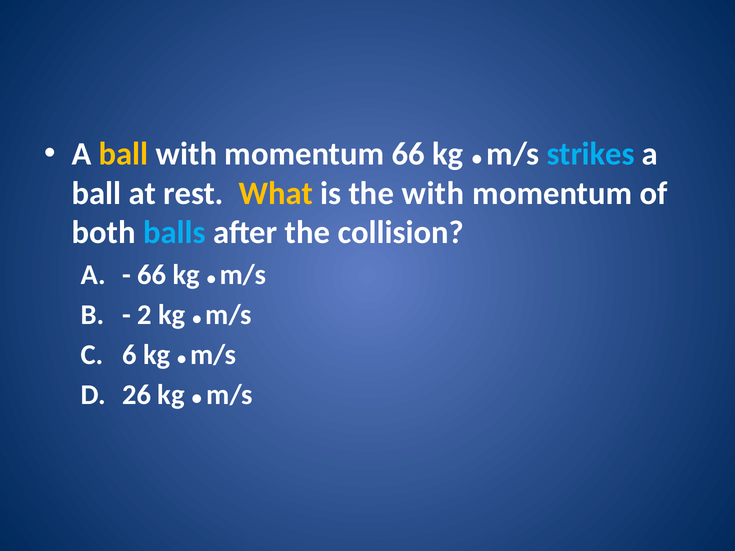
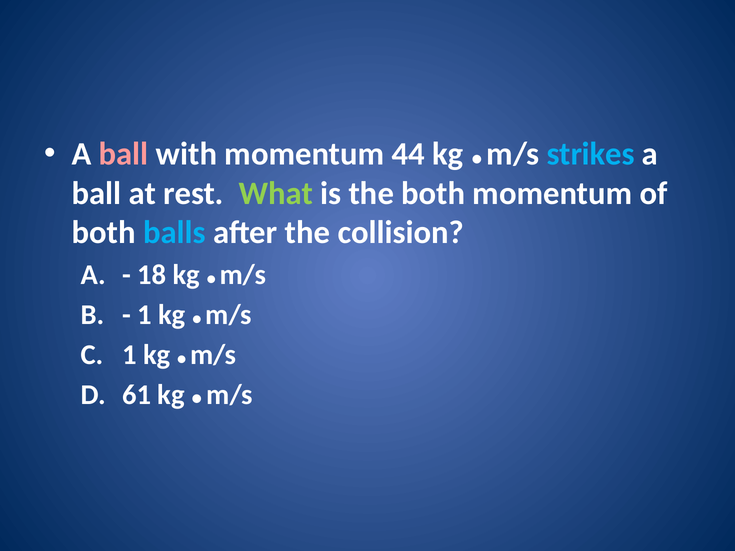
ball at (124, 154) colour: yellow -> pink
momentum 66: 66 -> 44
What colour: yellow -> light green
the with: with -> both
66 at (152, 275): 66 -> 18
2 at (145, 315): 2 -> 1
6 at (129, 355): 6 -> 1
26: 26 -> 61
